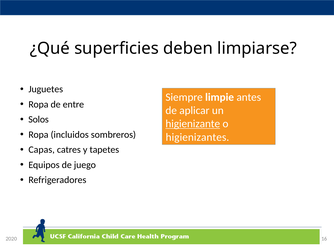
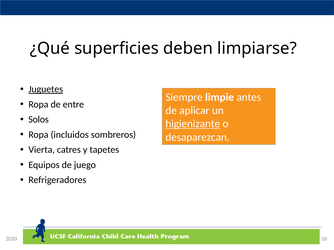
Juguetes underline: none -> present
higienizantes: higienizantes -> desaparezcan
Capas: Capas -> Vierta
